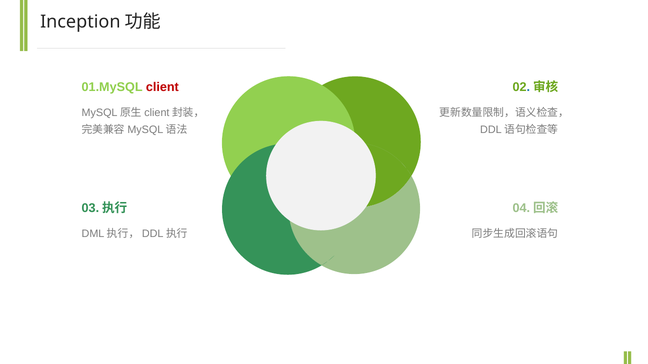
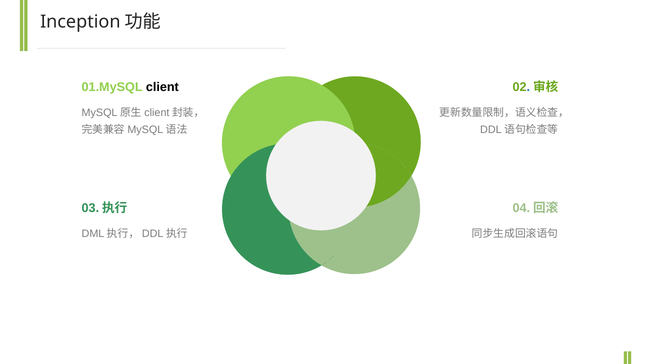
client colour: red -> black
